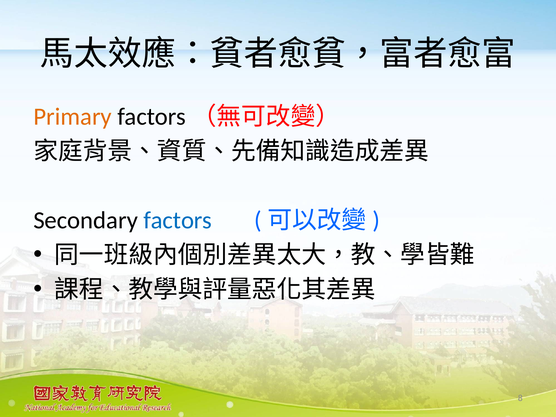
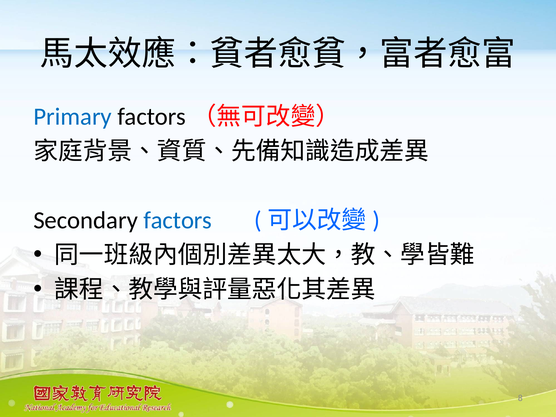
Primary colour: orange -> blue
